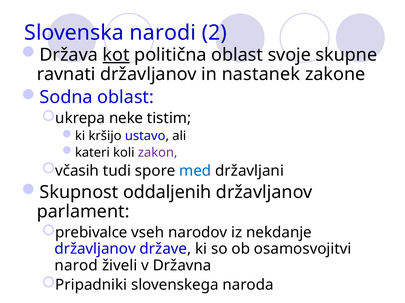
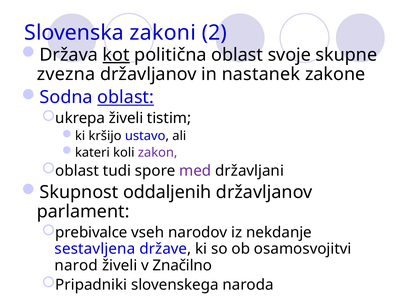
narodi: narodi -> zakoni
ravnati: ravnati -> zvezna
oblast at (126, 98) underline: none -> present
ukrepa neke: neke -> živeli
včasih at (77, 171): včasih -> oblast
med colour: blue -> purple
državljanov at (95, 250): državljanov -> sestavljena
Državna: Državna -> Značilno
